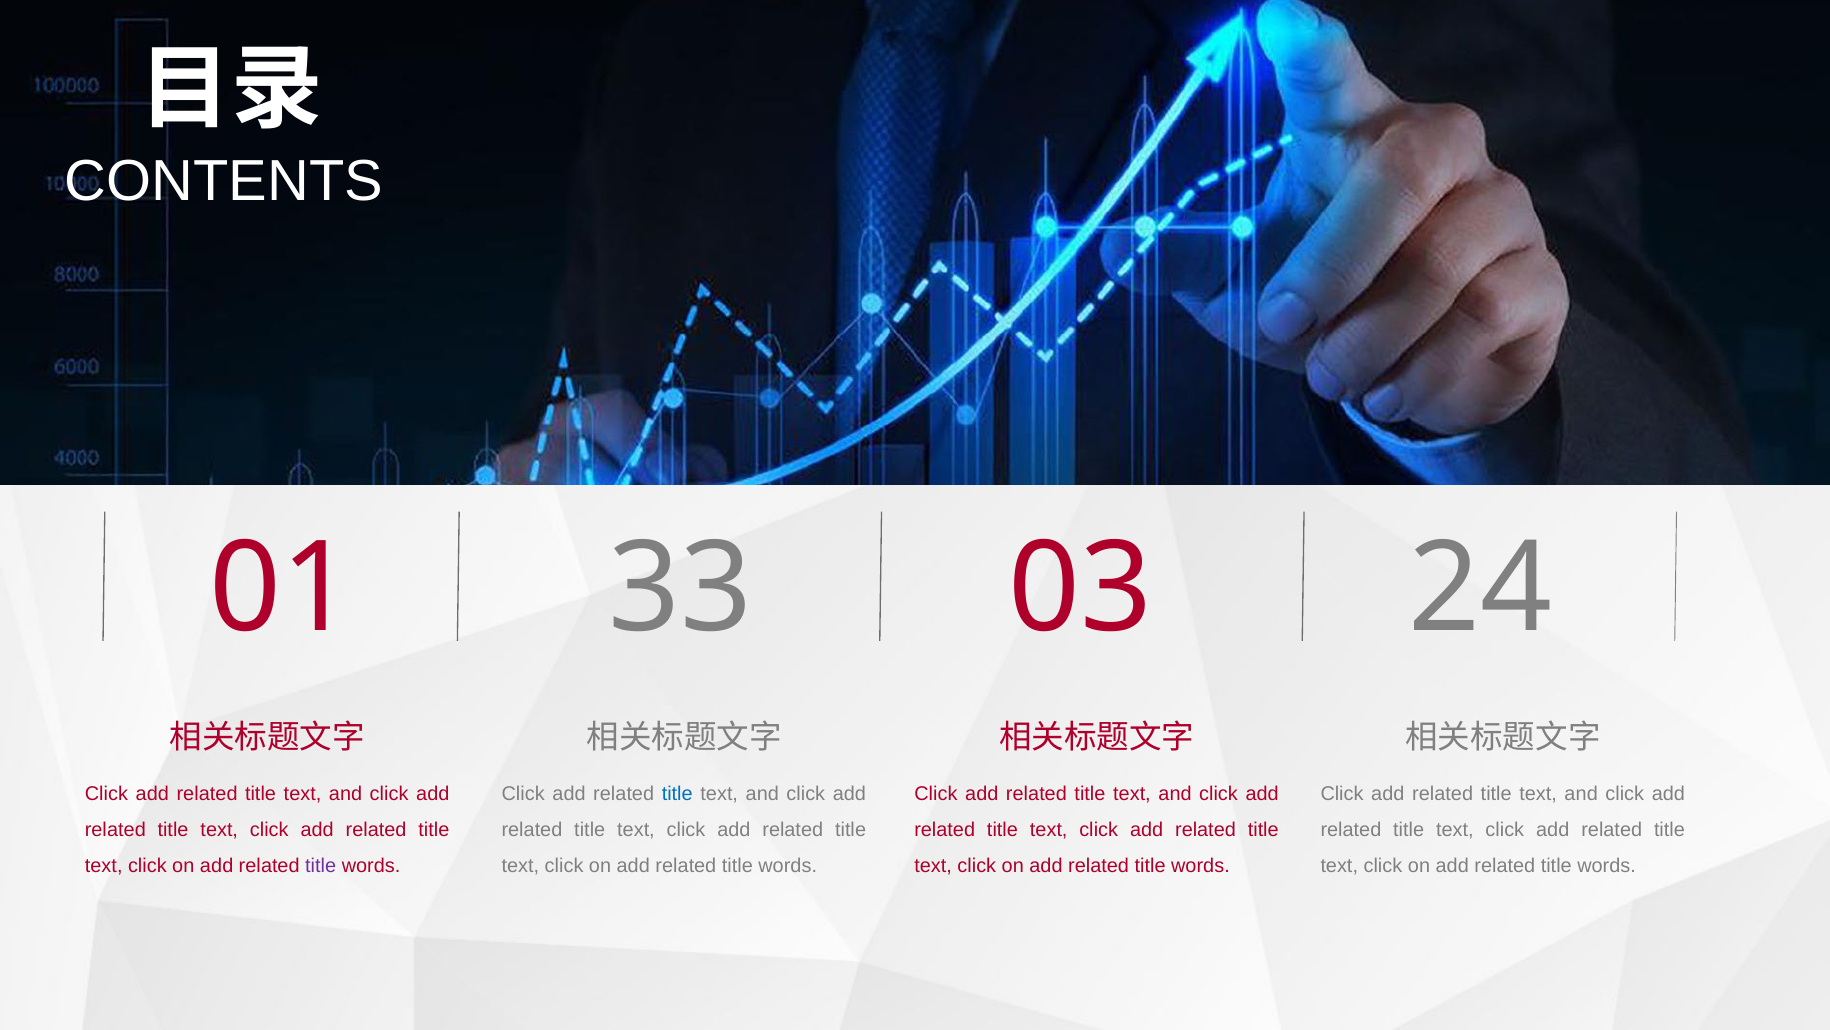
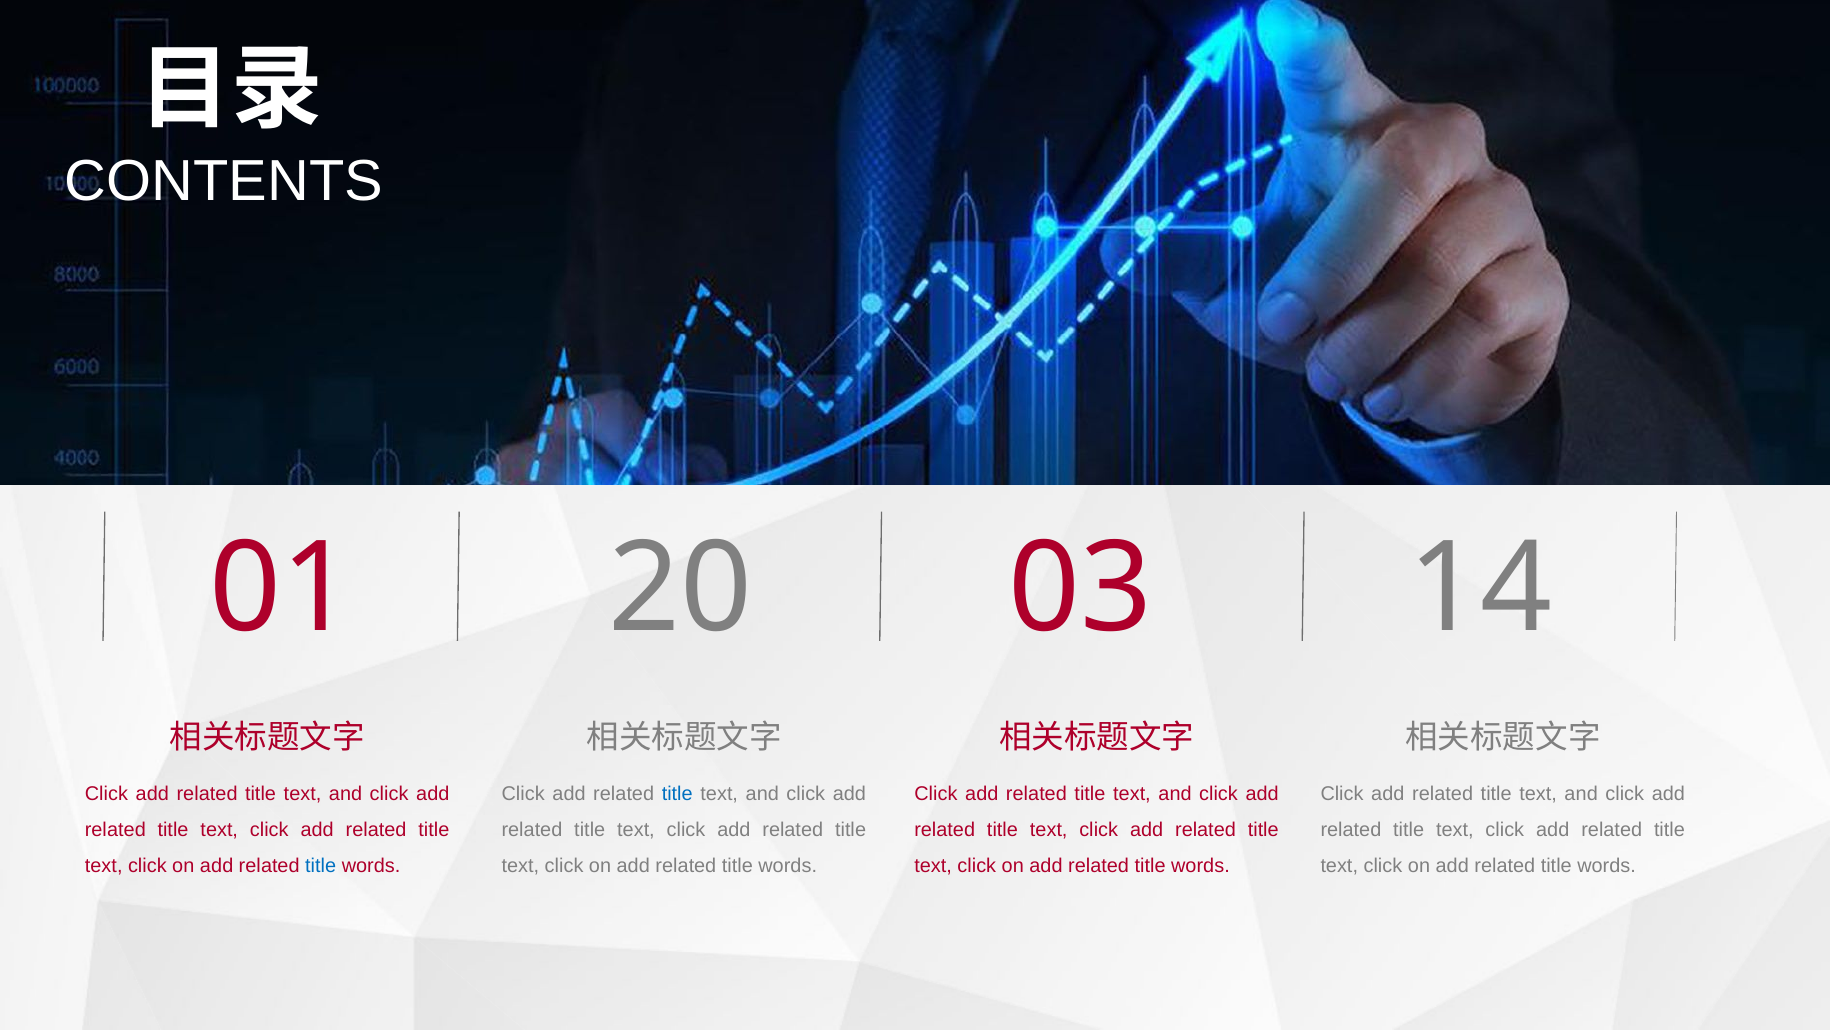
33: 33 -> 20
24: 24 -> 14
title at (321, 865) colour: purple -> blue
